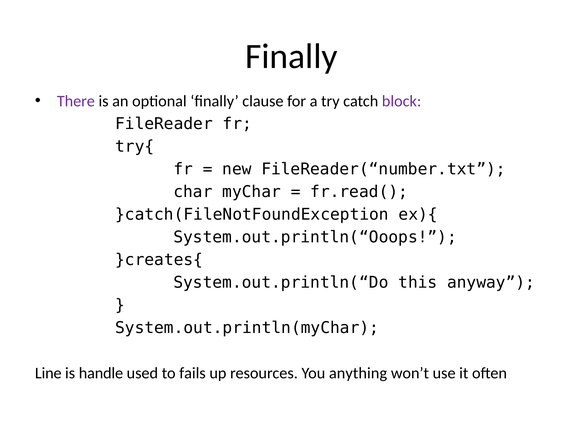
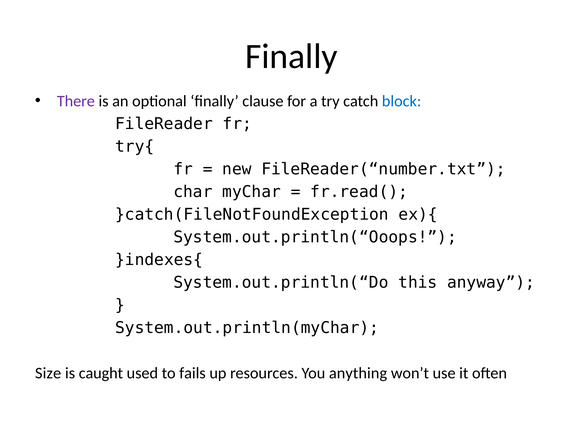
block colour: purple -> blue
}creates{: }creates{ -> }indexes{
Line: Line -> Size
handle: handle -> caught
